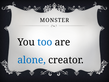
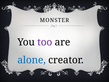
too colour: blue -> purple
